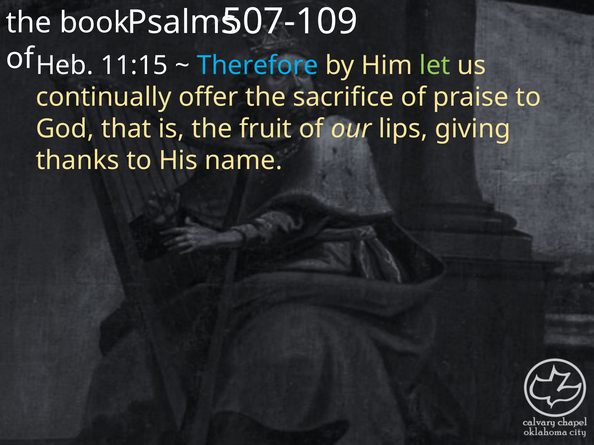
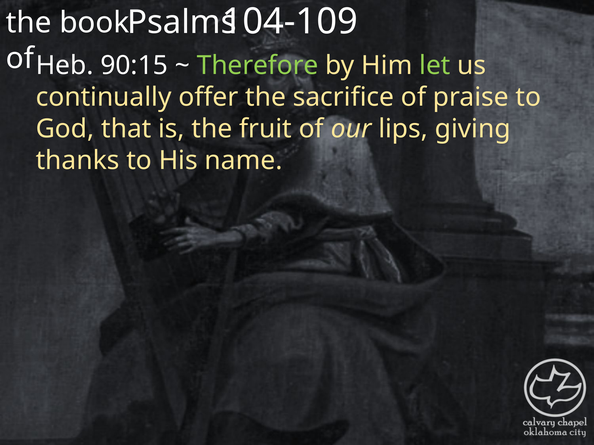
507-109: 507-109 -> 104-109
11:15: 11:15 -> 90:15
Therefore colour: light blue -> light green
